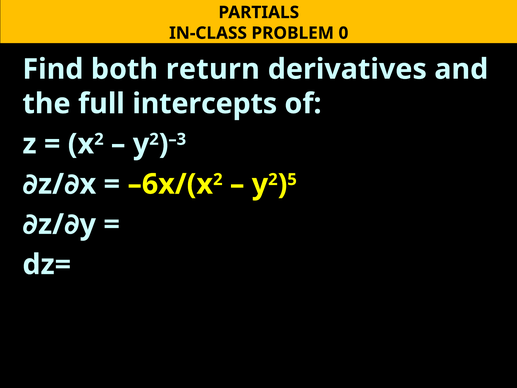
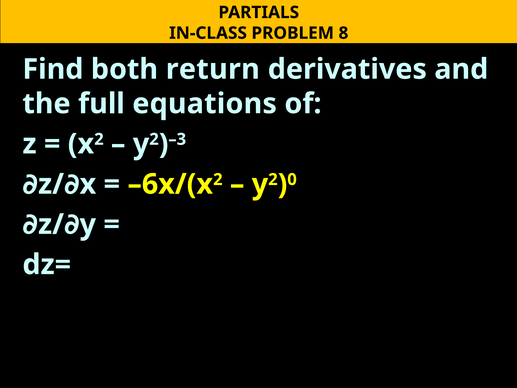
0: 0 -> 8
intercepts: intercepts -> equations
5: 5 -> 0
